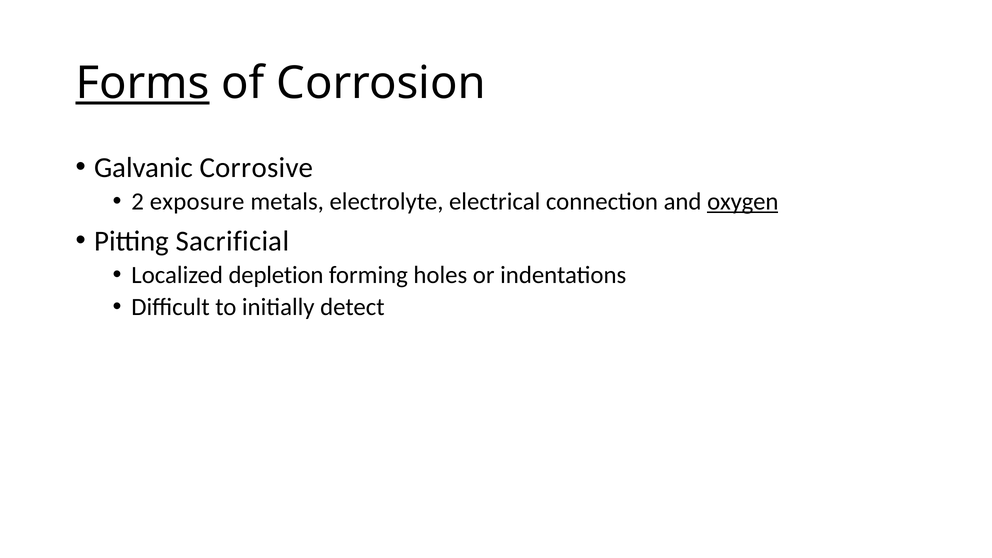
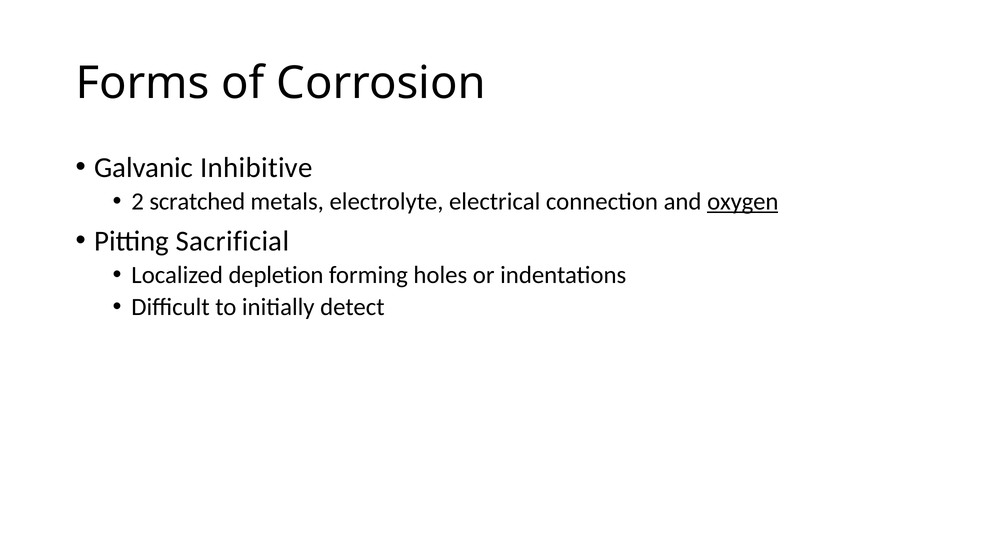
Forms underline: present -> none
Corrosive: Corrosive -> Inhibitive
exposure: exposure -> scratched
